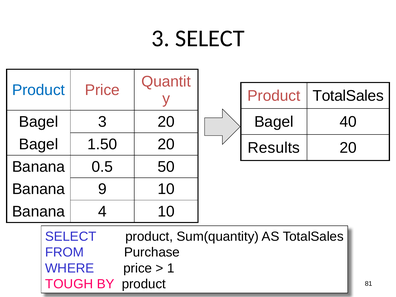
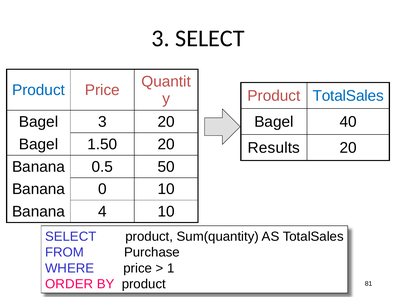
TotalSales at (348, 96) colour: black -> blue
9: 9 -> 0
TOUGH: TOUGH -> ORDER
